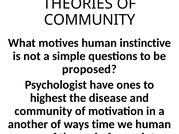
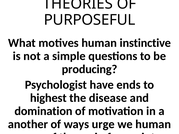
COMMUNITY at (90, 20): COMMUNITY -> PURPOSEFUL
proposed: proposed -> producing
ones: ones -> ends
community at (43, 111): community -> domination
time: time -> urge
